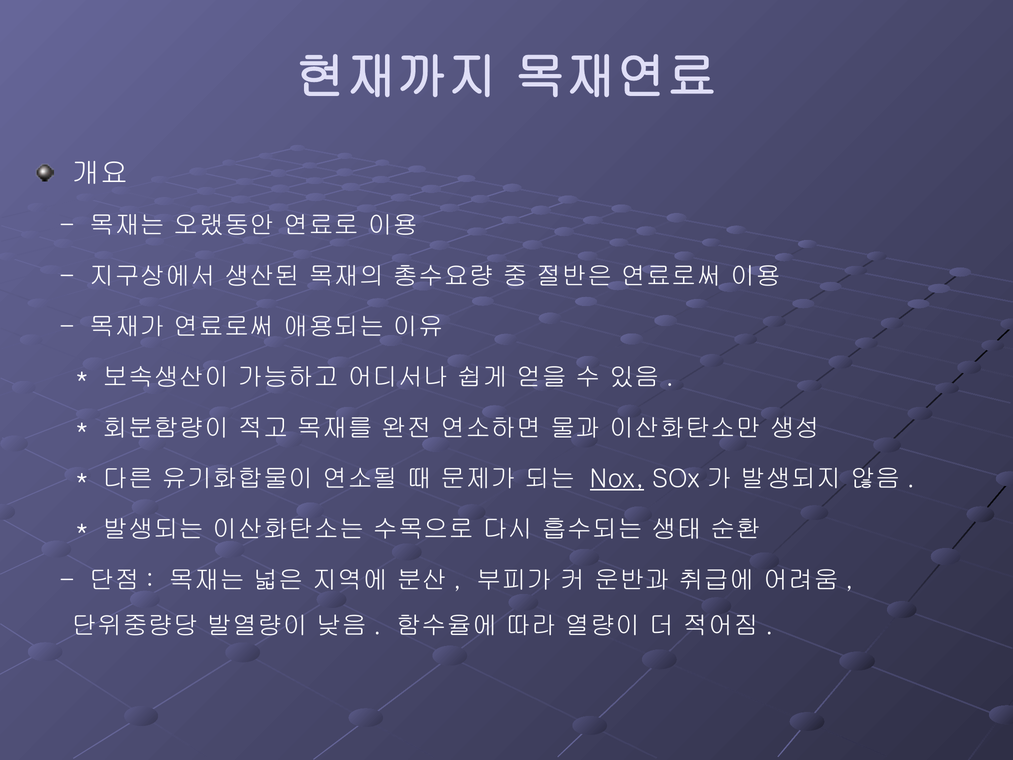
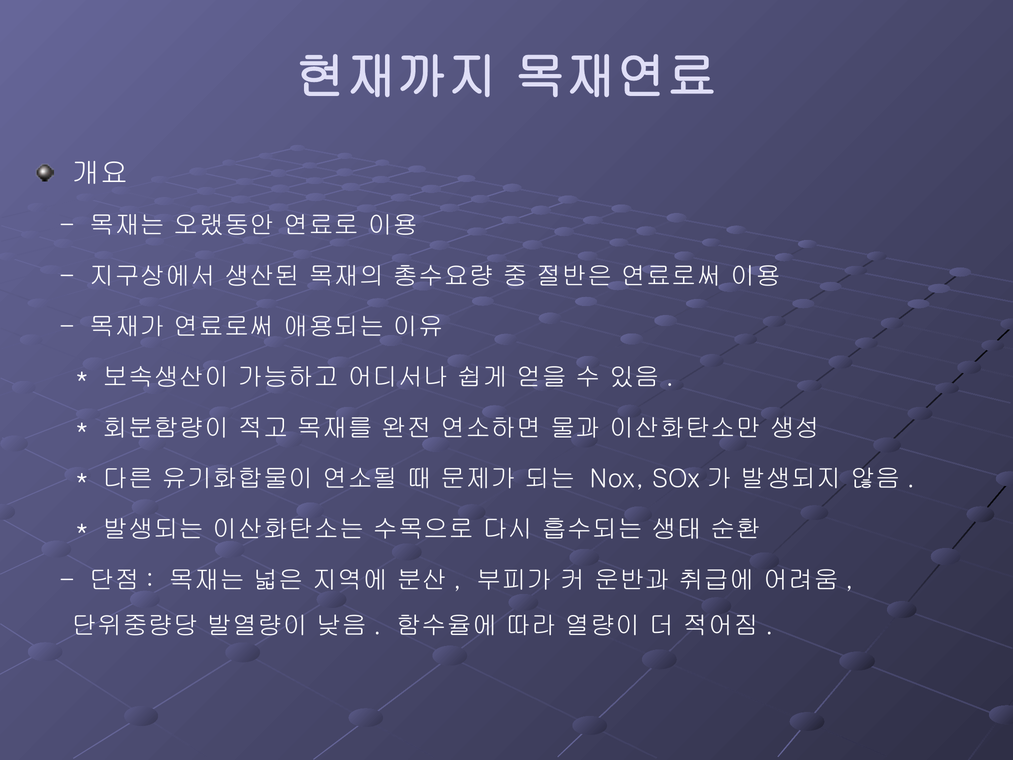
Nox underline: present -> none
